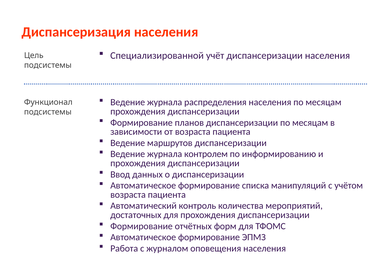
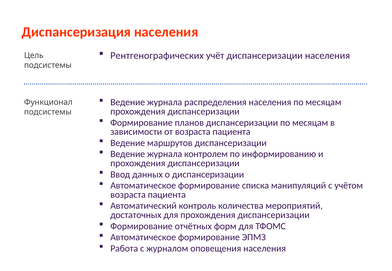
Специализированной: Специализированной -> Рентгенографических
